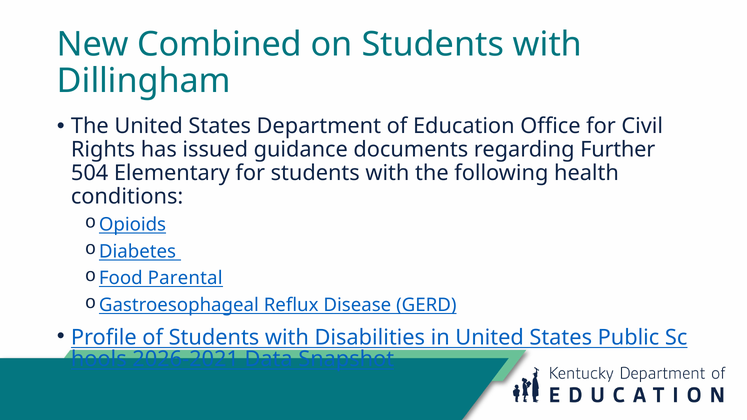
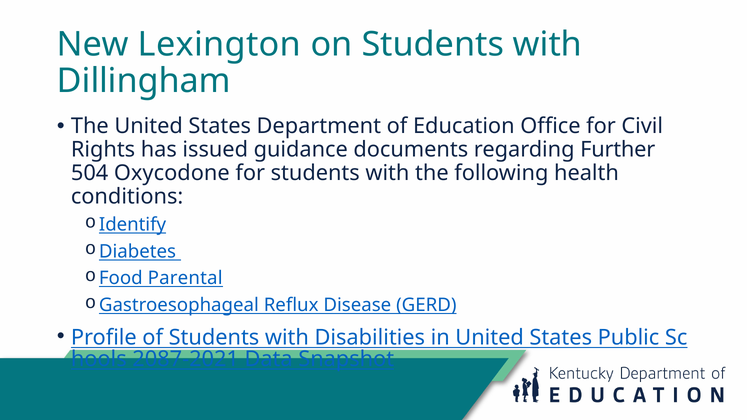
Combined: Combined -> Lexington
Elementary: Elementary -> Oxycodone
Opioids: Opioids -> Identify
2026-2021: 2026-2021 -> 2087-2021
